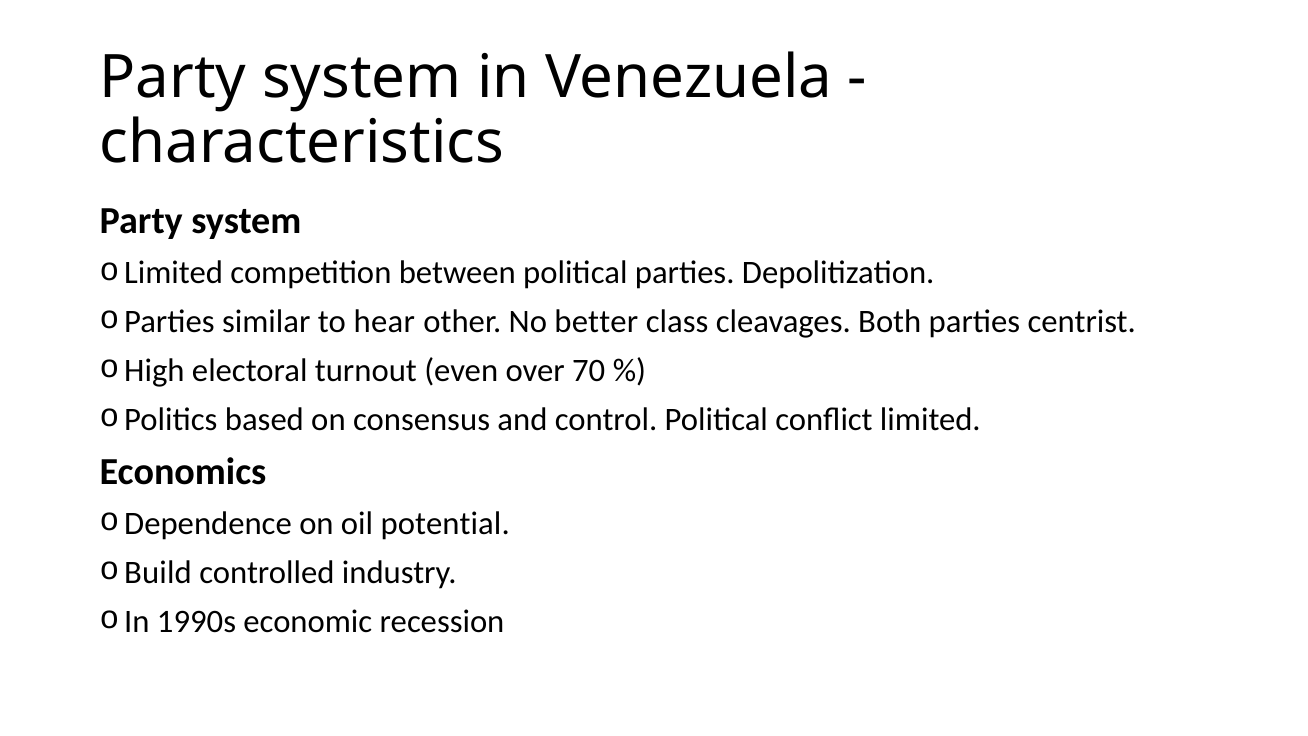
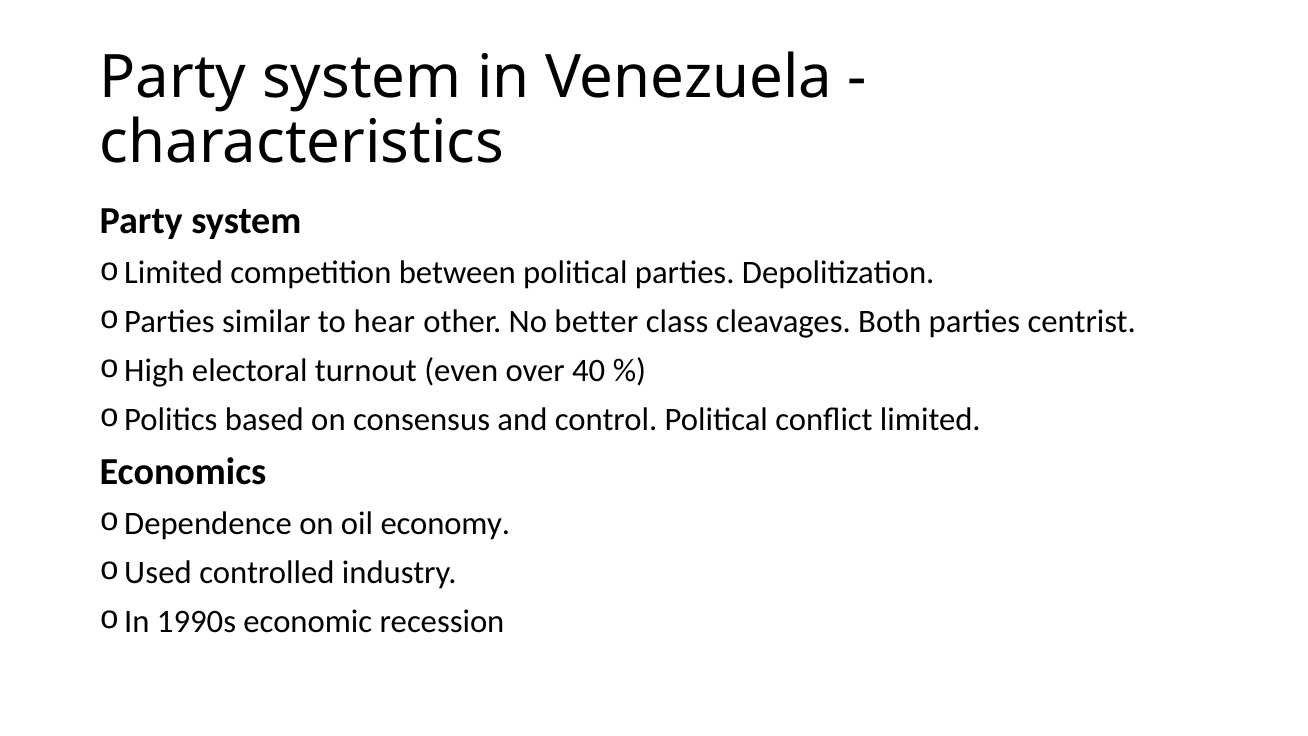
70: 70 -> 40
potential: potential -> economy
Build: Build -> Used
